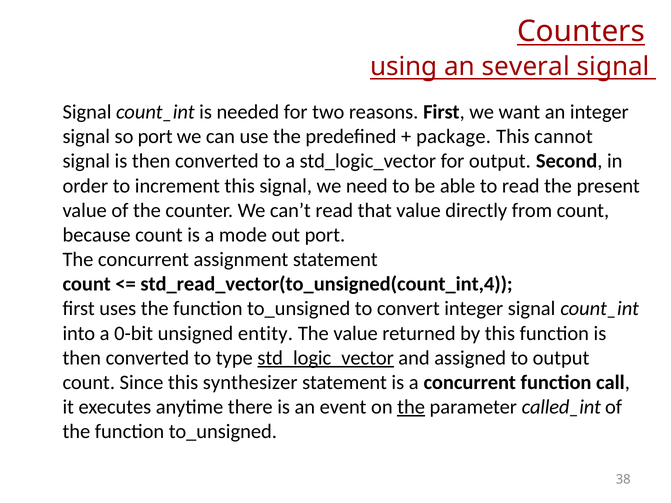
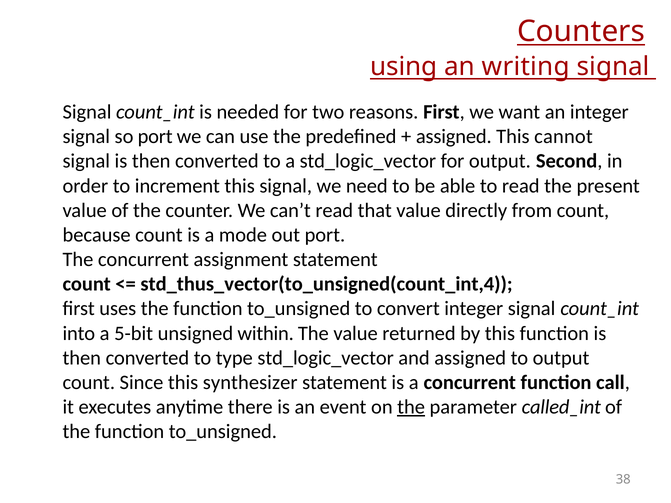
several: several -> writing
package at (454, 137): package -> assigned
std_read_vector(to_unsigned(count_int,4: std_read_vector(to_unsigned(count_int,4 -> std_thus_vector(to_unsigned(count_int,4
0-bit: 0-bit -> 5-bit
entity: entity -> within
std_logic_vector at (326, 358) underline: present -> none
